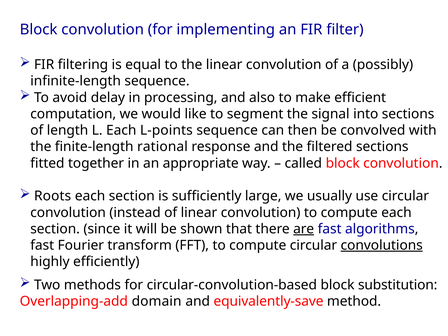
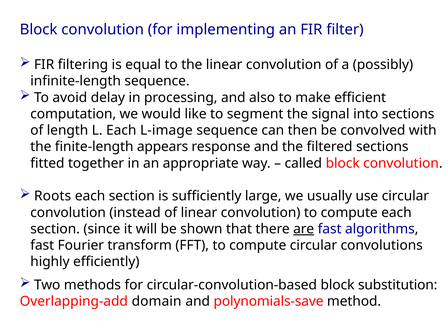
L-points: L-points -> L-image
rational: rational -> appears
convolutions underline: present -> none
equivalently-save: equivalently-save -> polynomials-save
